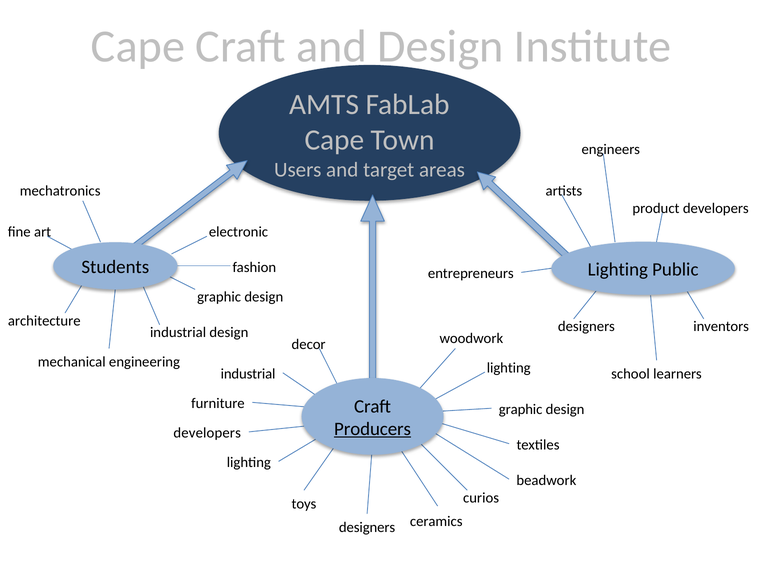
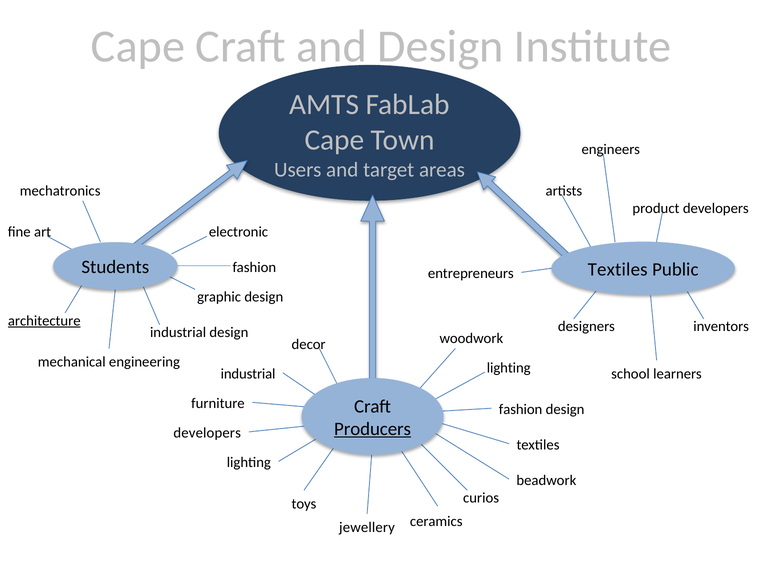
Lighting at (618, 270): Lighting -> Textiles
architecture underline: none -> present
graphic at (521, 410): graphic -> fashion
designers at (367, 528): designers -> jewellery
